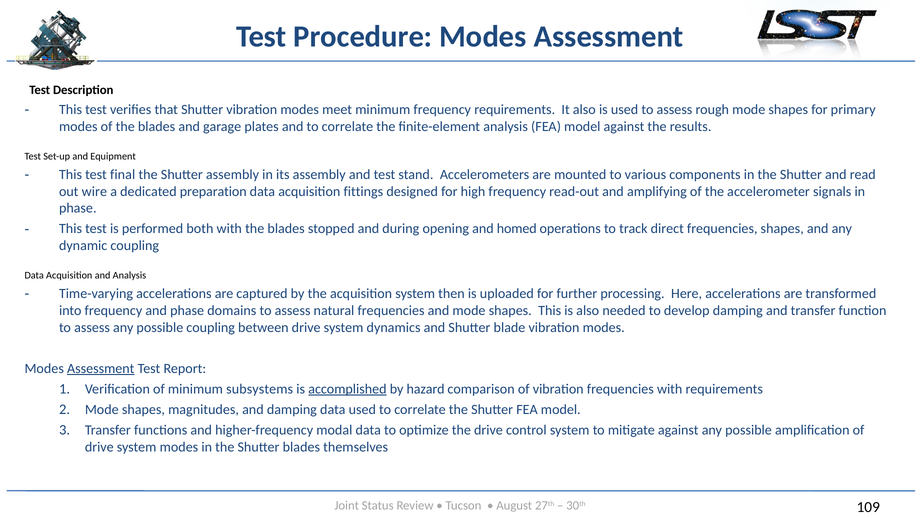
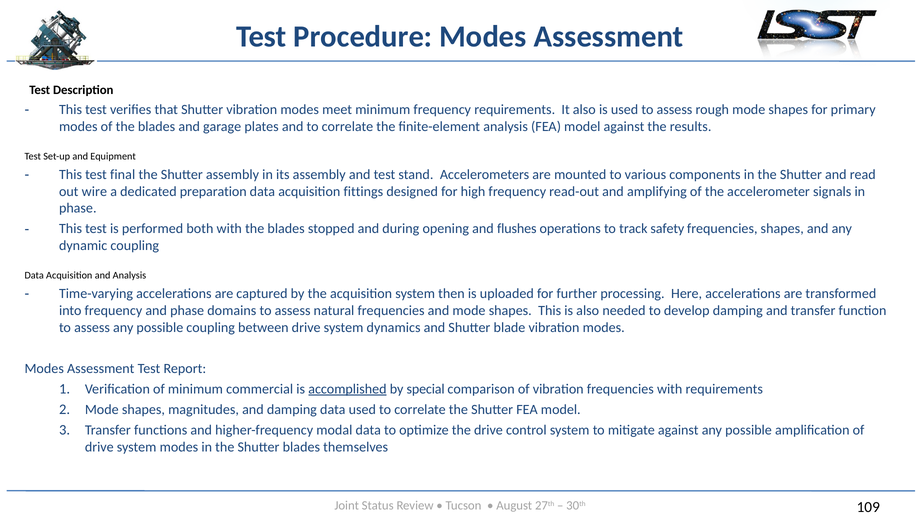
homed: homed -> flushes
direct: direct -> safety
Assessment at (101, 368) underline: present -> none
subsystems: subsystems -> commercial
hazard: hazard -> special
